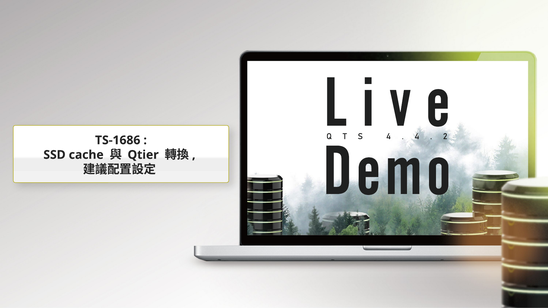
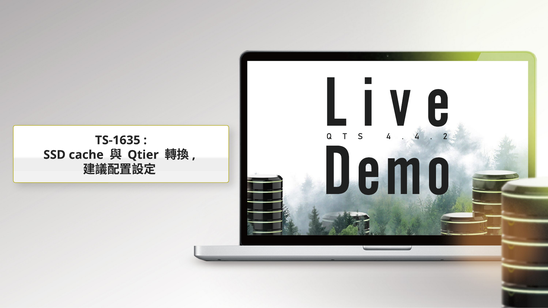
TS-1686: TS-1686 -> TS-1635
